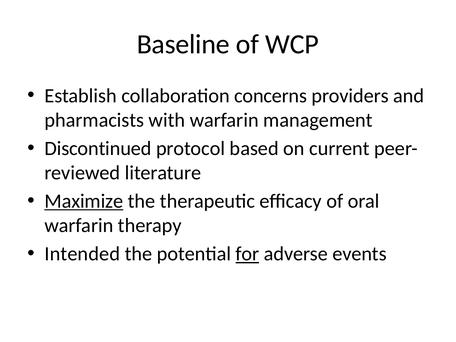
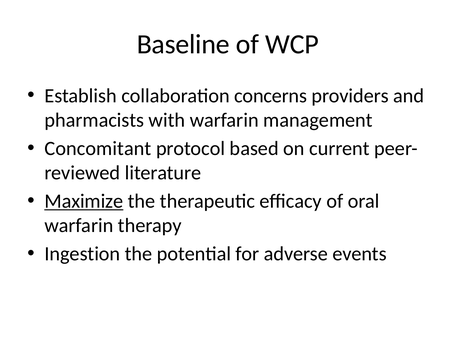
Discontinued: Discontinued -> Concomitant
Intended: Intended -> Ingestion
for underline: present -> none
